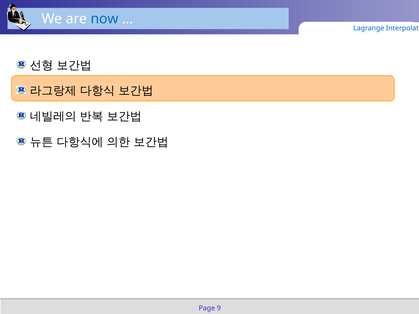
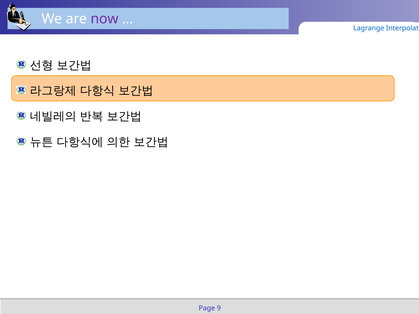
now colour: blue -> purple
